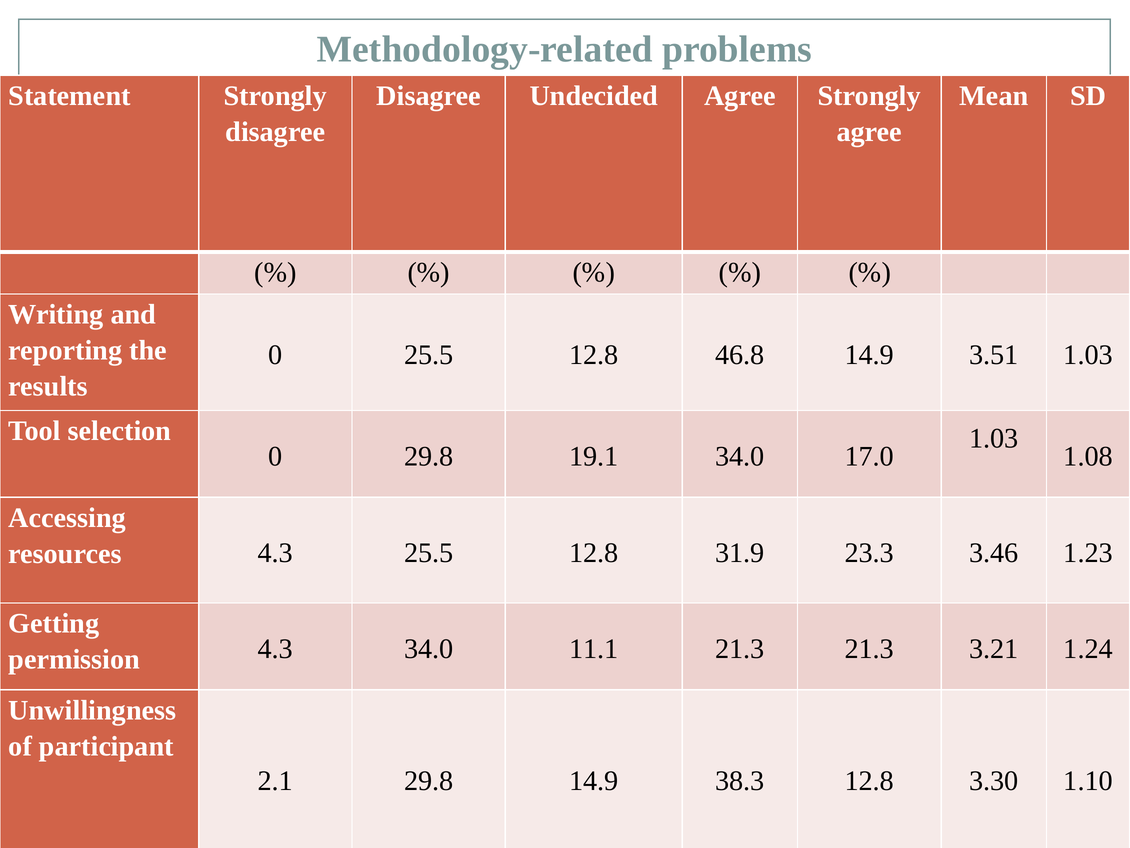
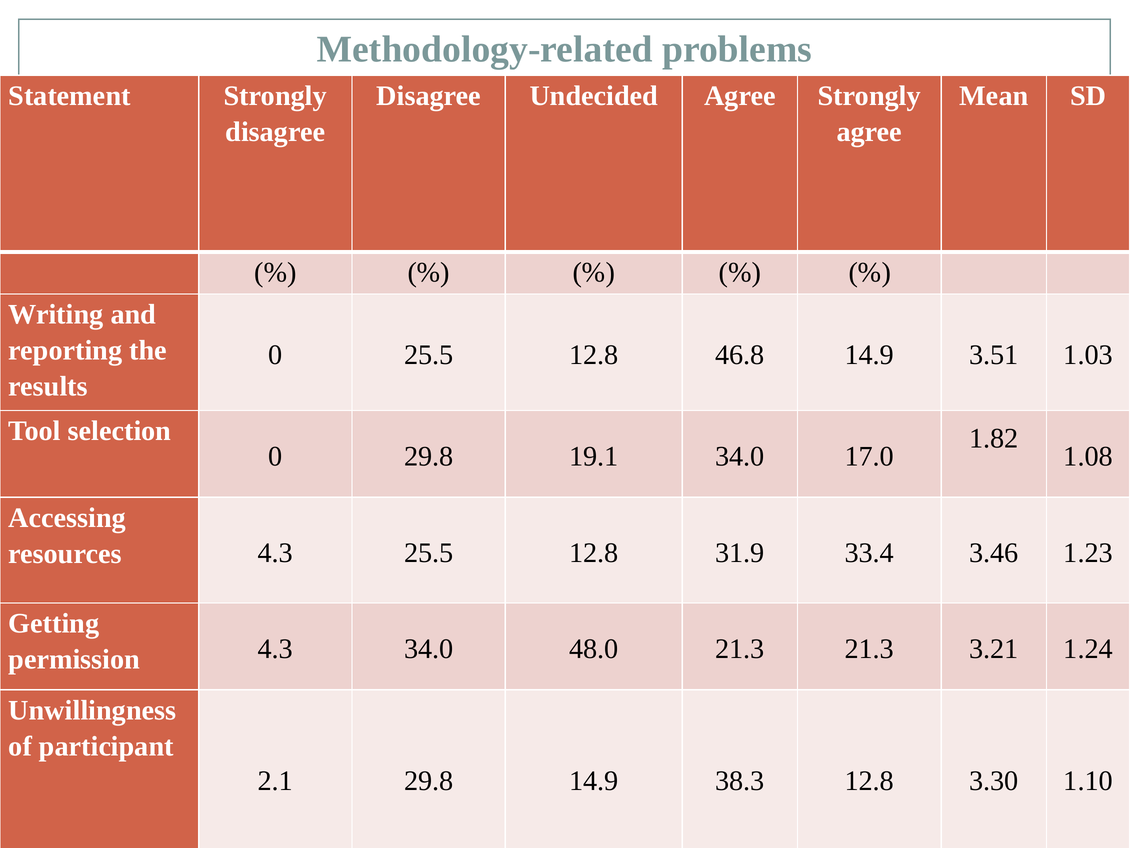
1.03 at (994, 438): 1.03 -> 1.82
23.3: 23.3 -> 33.4
11.1: 11.1 -> 48.0
